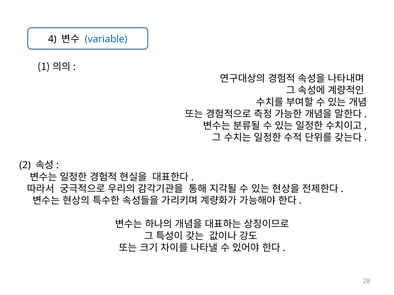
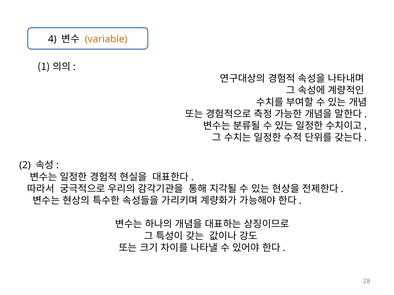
variable colour: blue -> orange
